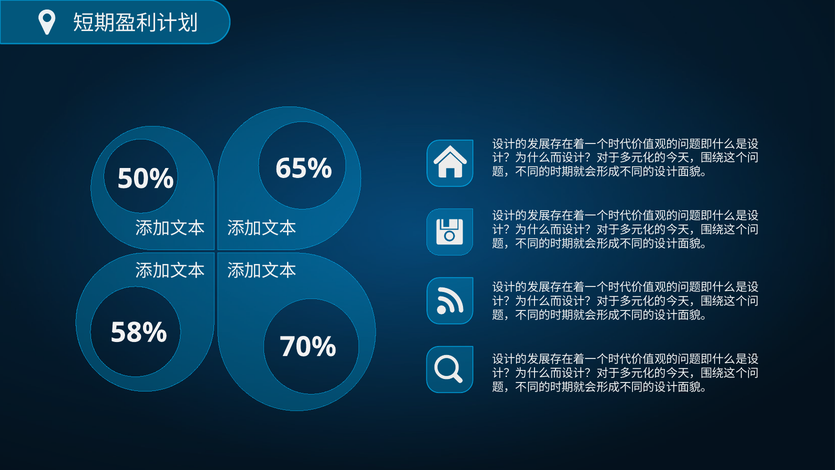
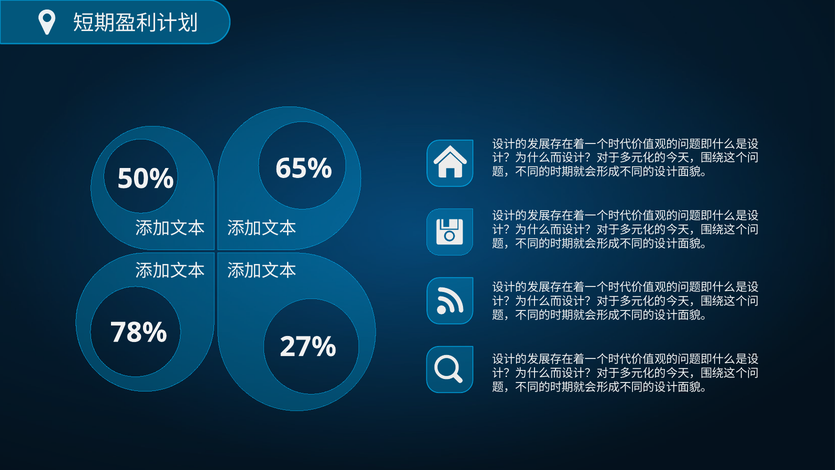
58%: 58% -> 78%
70%: 70% -> 27%
